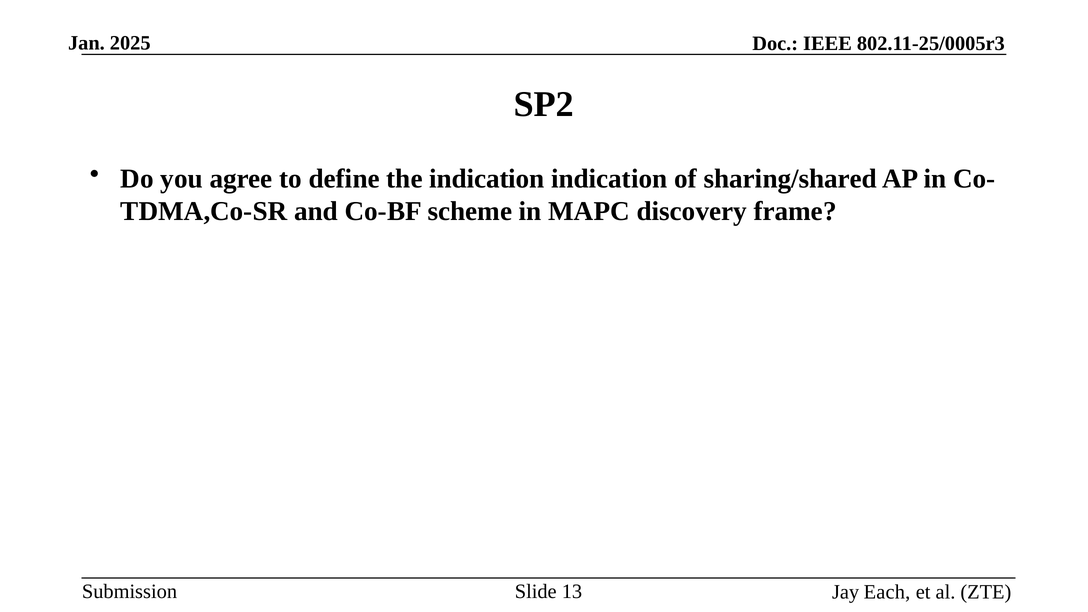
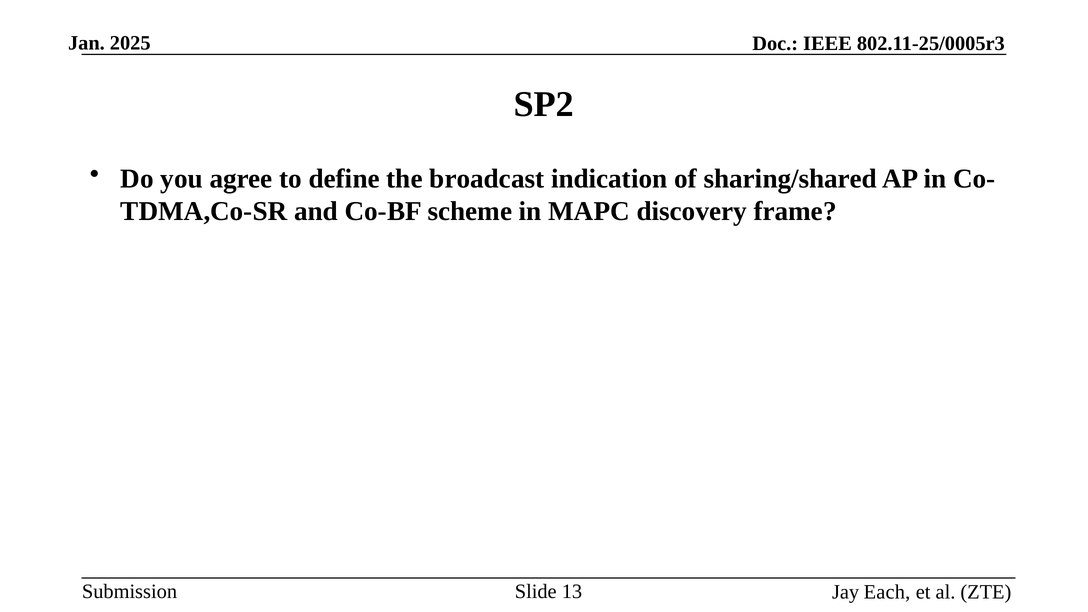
the indication: indication -> broadcast
